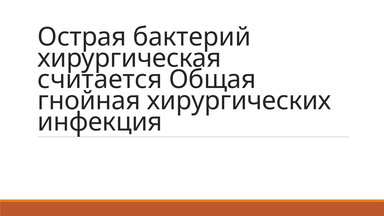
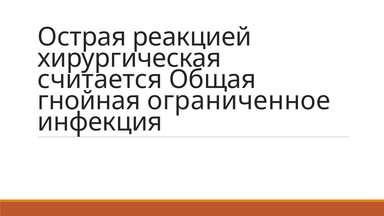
бактерий: бактерий -> реакцией
хирургических: хирургических -> ограниченное
